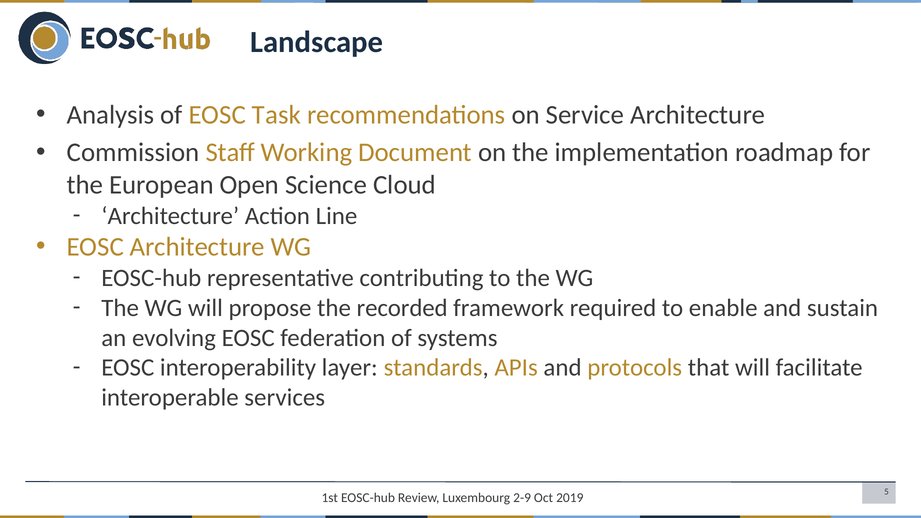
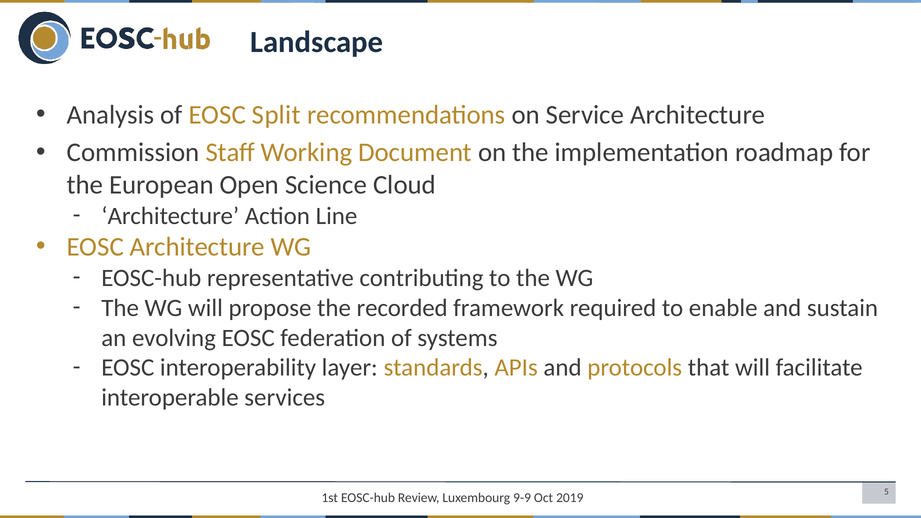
Task: Task -> Split
2-9: 2-9 -> 9-9
